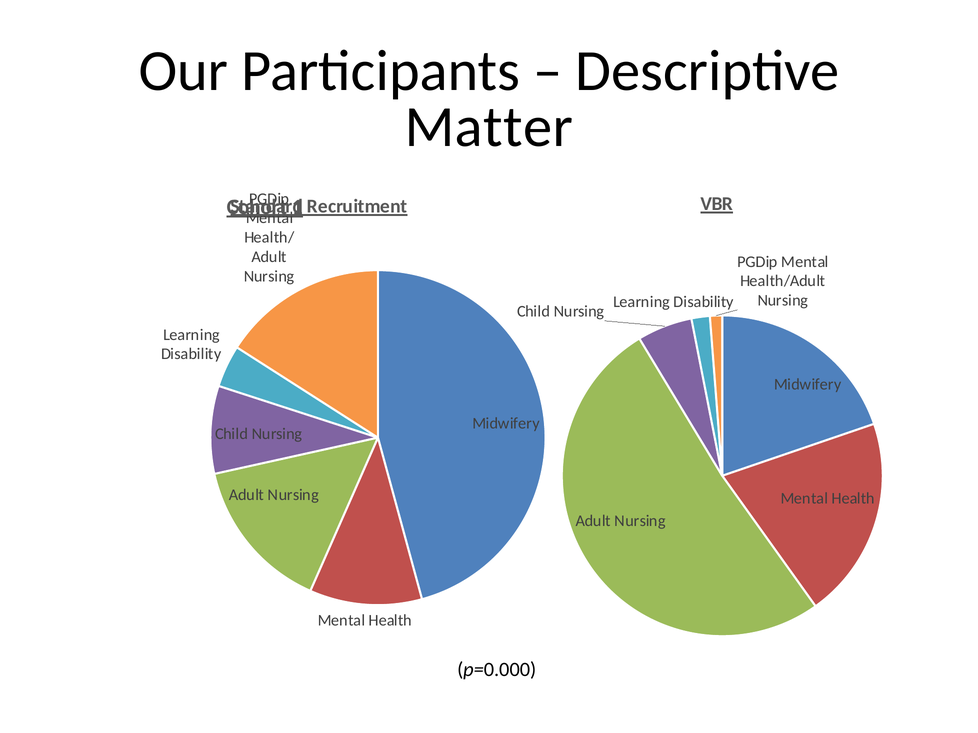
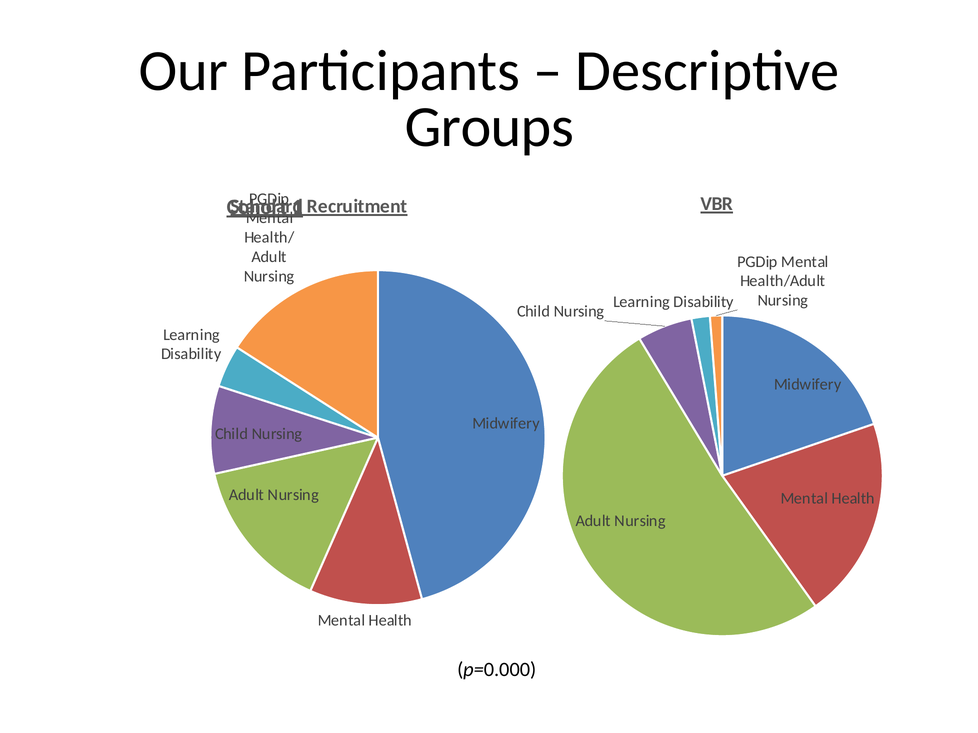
Matter: Matter -> Groups
